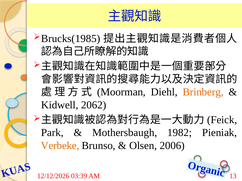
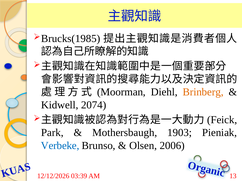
2062: 2062 -> 2074
1982: 1982 -> 1903
Verbeke colour: orange -> blue
